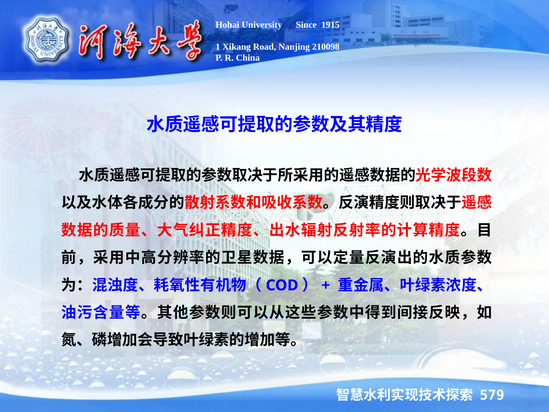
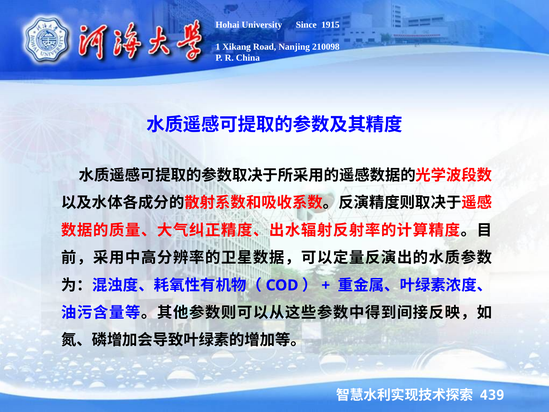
579: 579 -> 439
